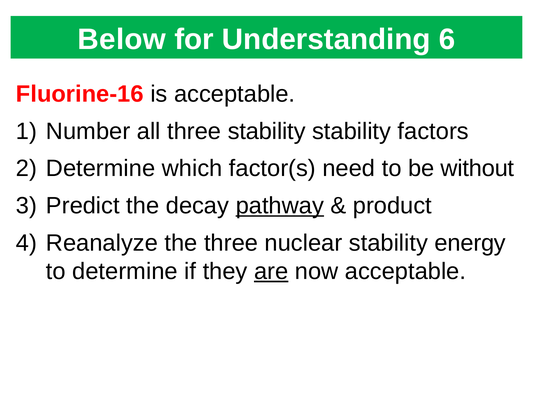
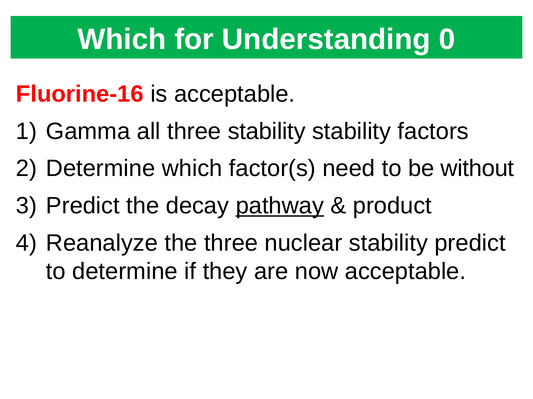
Below at (122, 39): Below -> Which
6: 6 -> 0
Number: Number -> Gamma
stability energy: energy -> predict
are underline: present -> none
